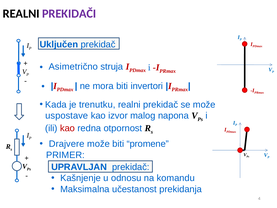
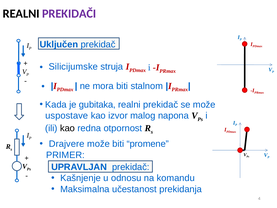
Asimetrično: Asimetrično -> Silicijumske
invertori: invertori -> stalnom
trenutku: trenutku -> gubitaka
kao at (67, 128) colour: red -> black
